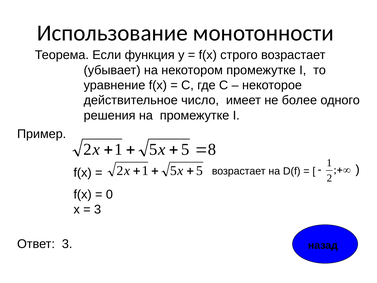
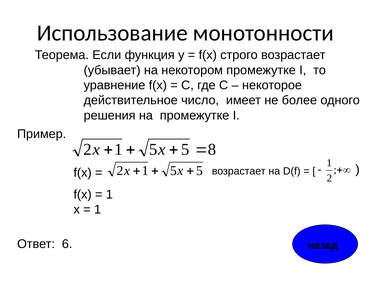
0 at (109, 194): 0 -> 1
3 at (98, 209): 3 -> 1
Ответ 3: 3 -> 6
